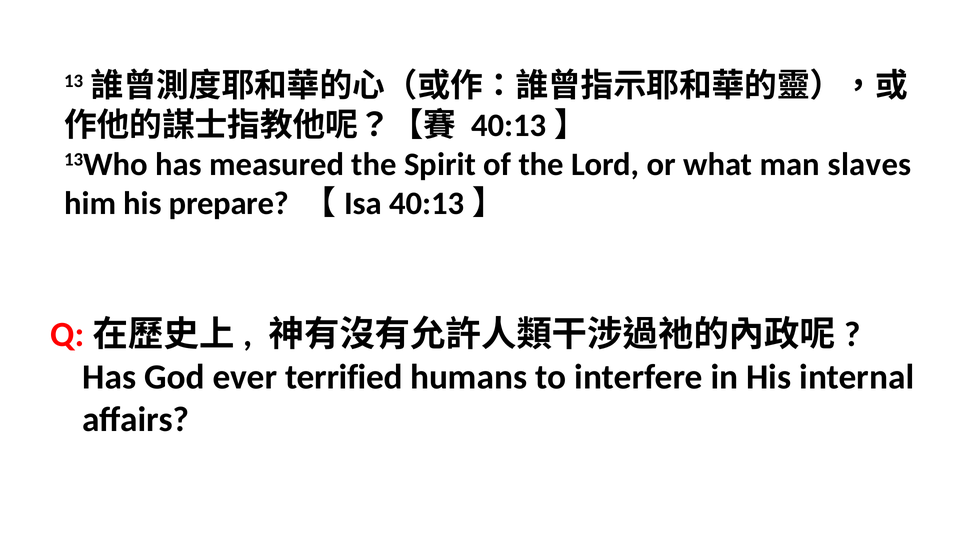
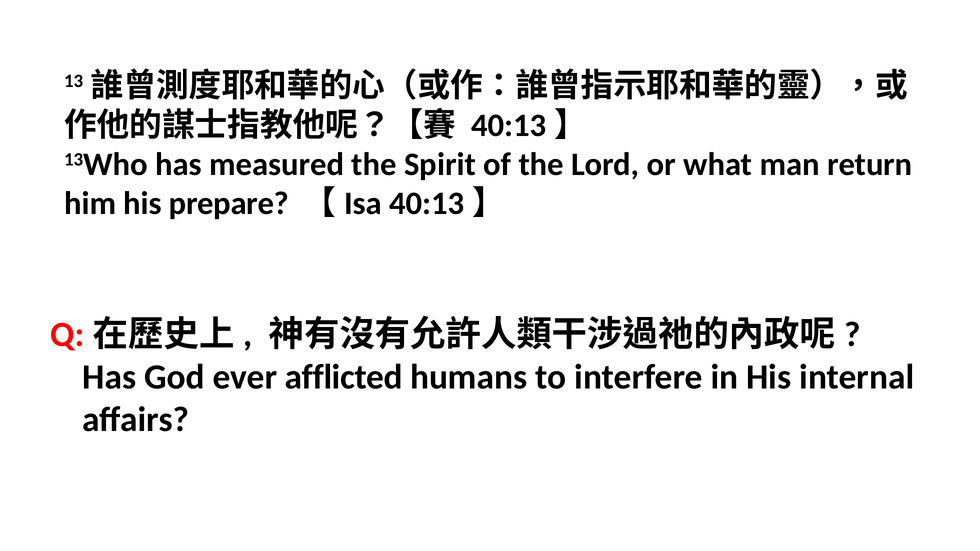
slaves: slaves -> return
terrified: terrified -> afflicted
